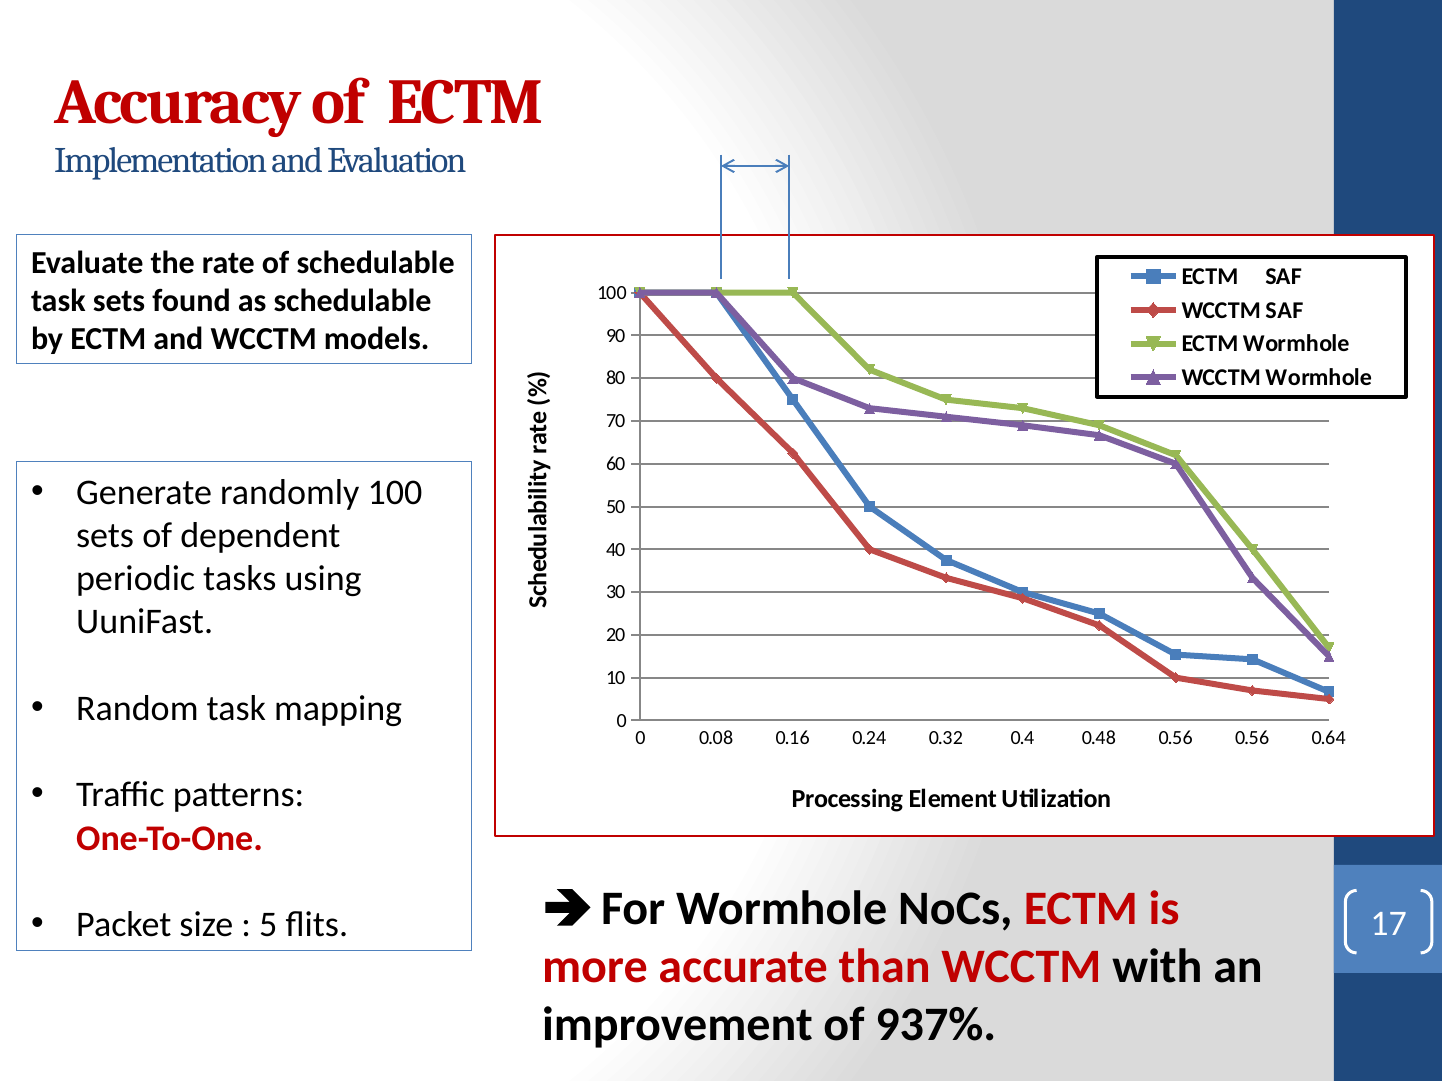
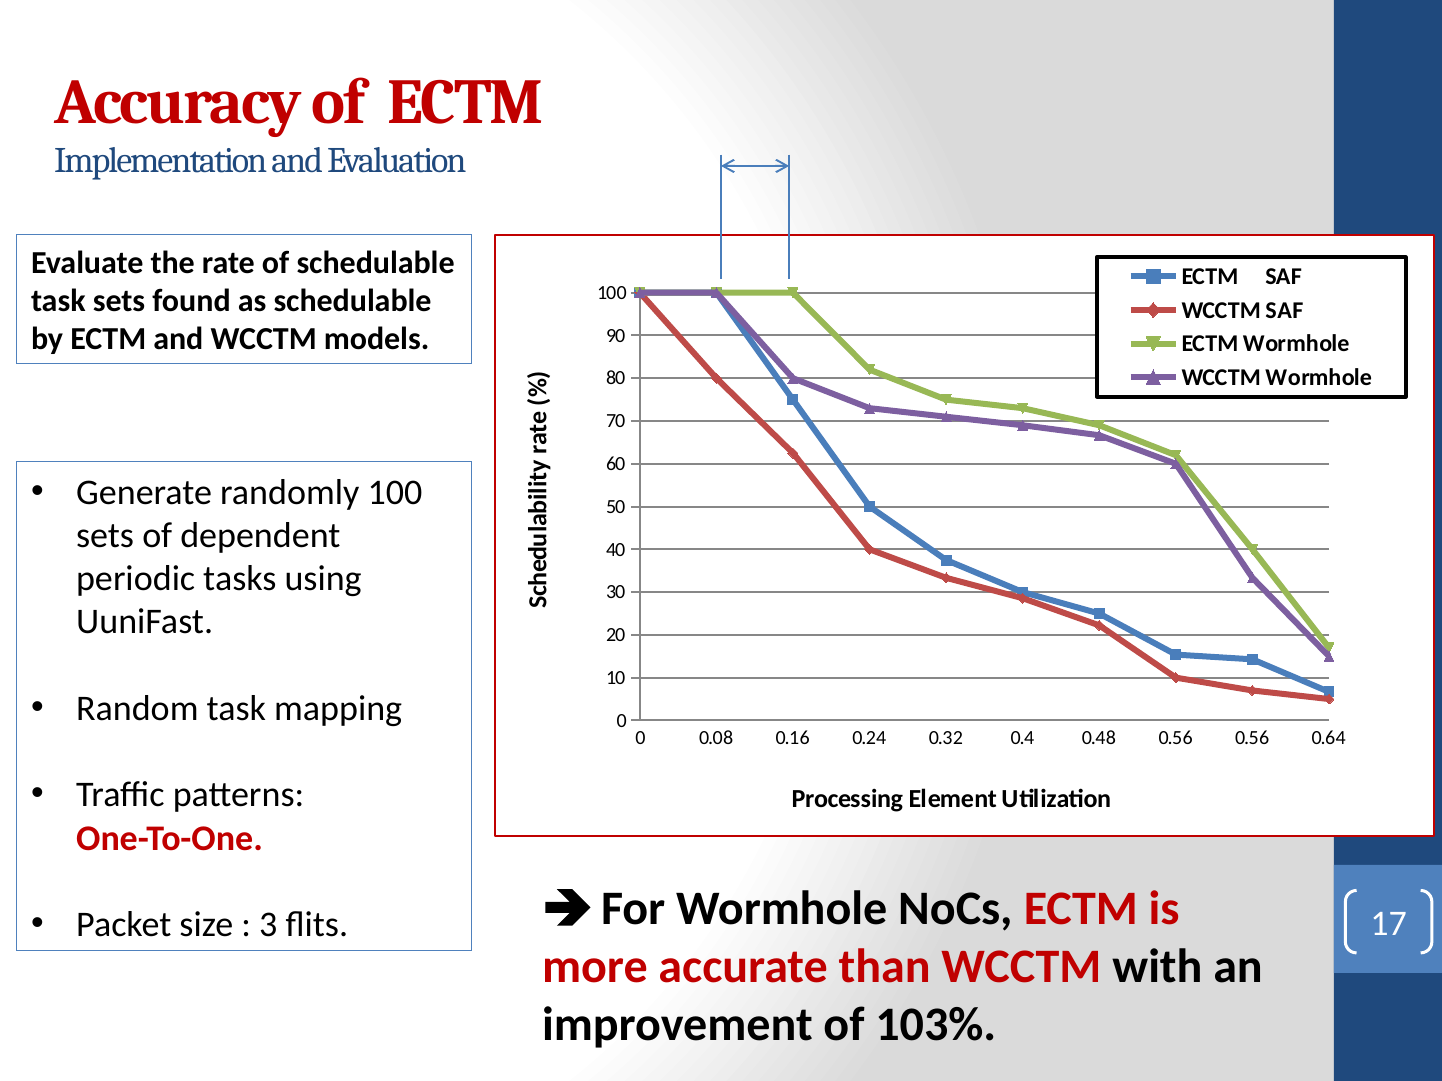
5: 5 -> 3
937%: 937% -> 103%
